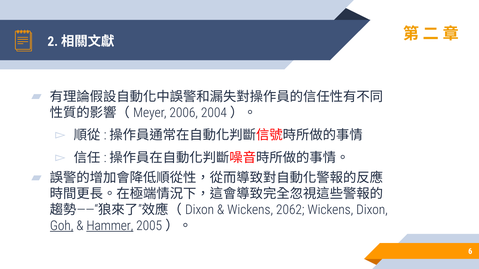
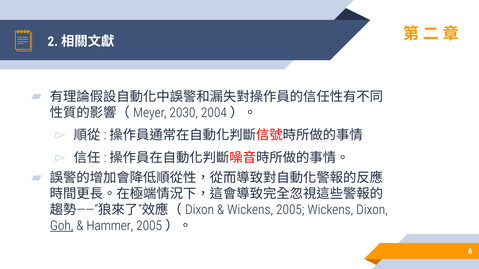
2006: 2006 -> 2030
2062: 2062 -> 2005
Hammer underline: present -> none
